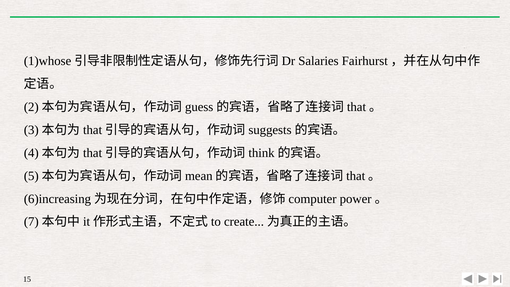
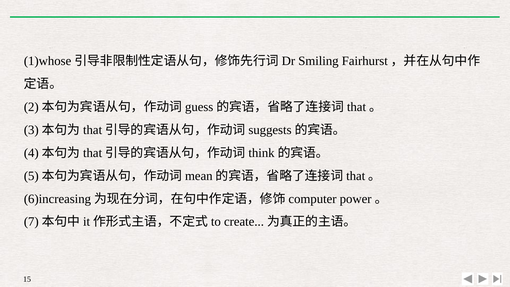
Salaries: Salaries -> Smiling
